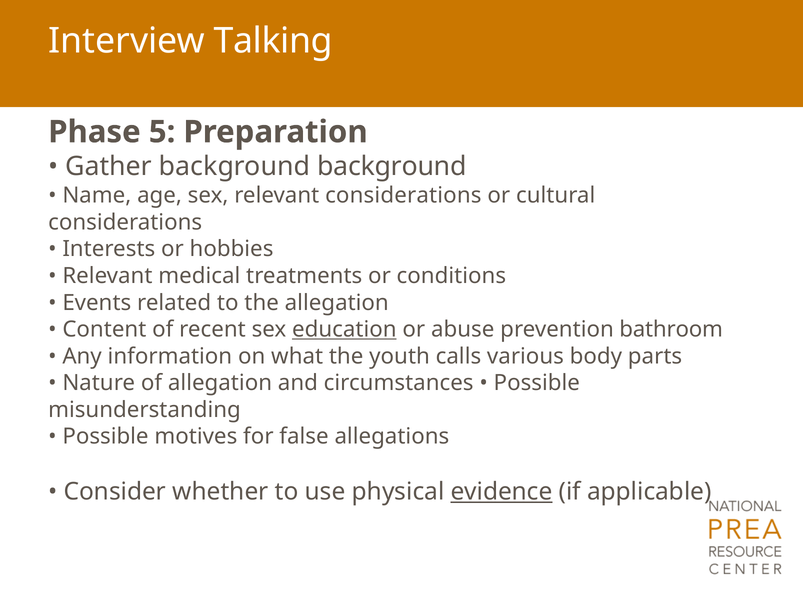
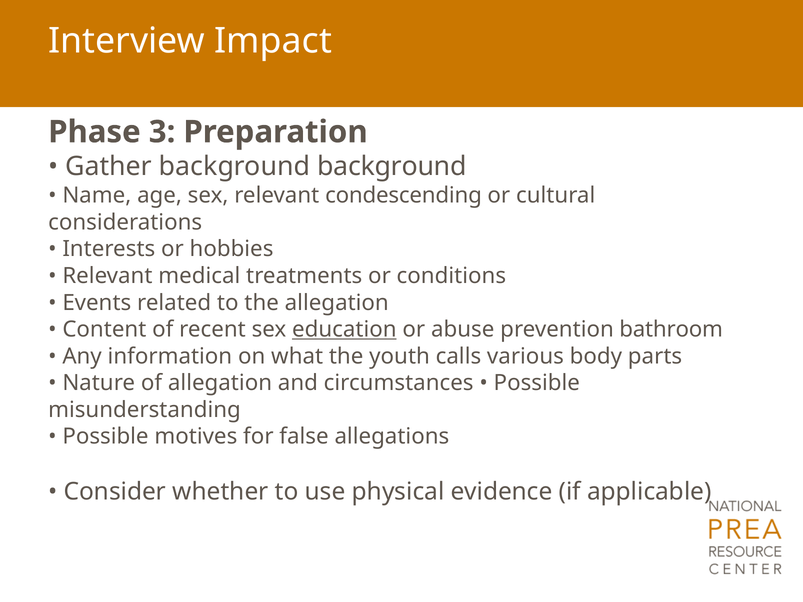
Talking: Talking -> Impact
5: 5 -> 3
relevant considerations: considerations -> condescending
evidence underline: present -> none
